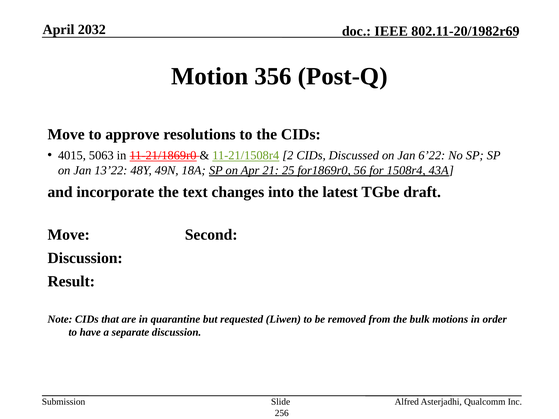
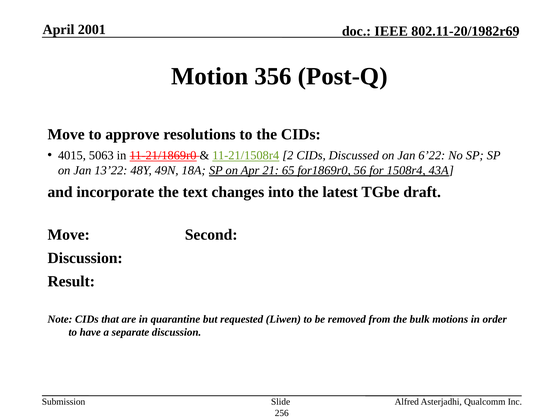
2032: 2032 -> 2001
25: 25 -> 65
